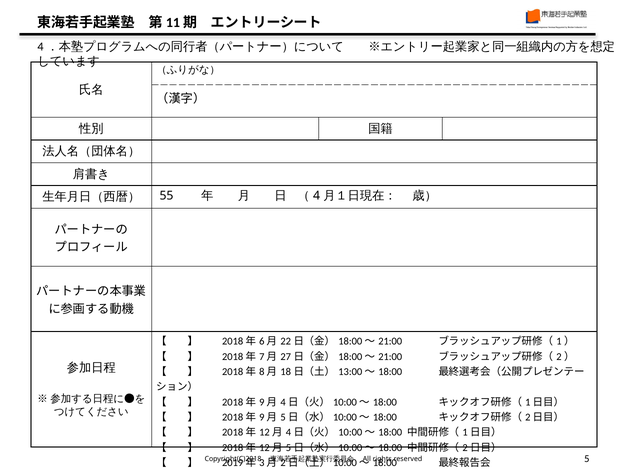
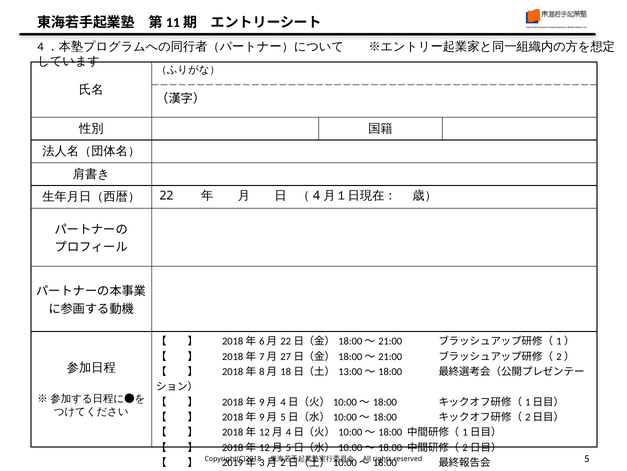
55: 55 -> 22
